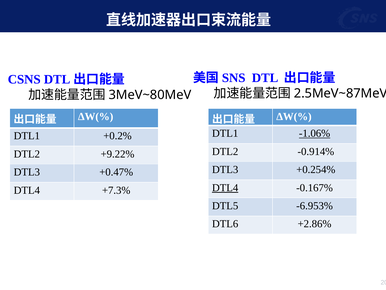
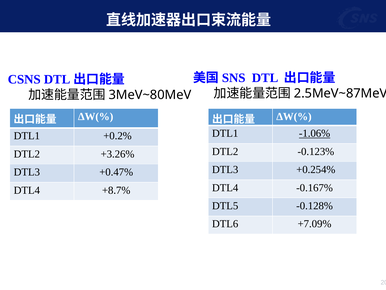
-0.914%: -0.914% -> -0.123%
+9.22%: +9.22% -> +3.26%
DTL4 at (225, 187) underline: present -> none
+7.3%: +7.3% -> +8.7%
-6.953%: -6.953% -> -0.128%
+2.86%: +2.86% -> +7.09%
